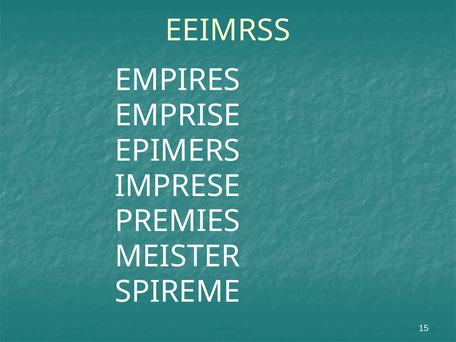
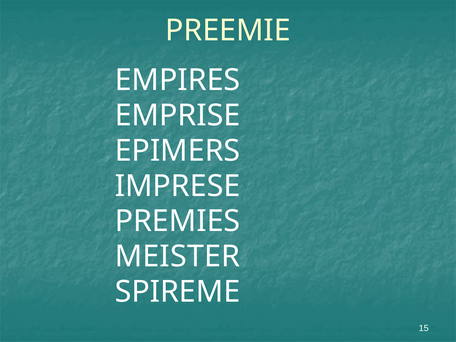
EEIMRSS: EEIMRSS -> PREEMIE
